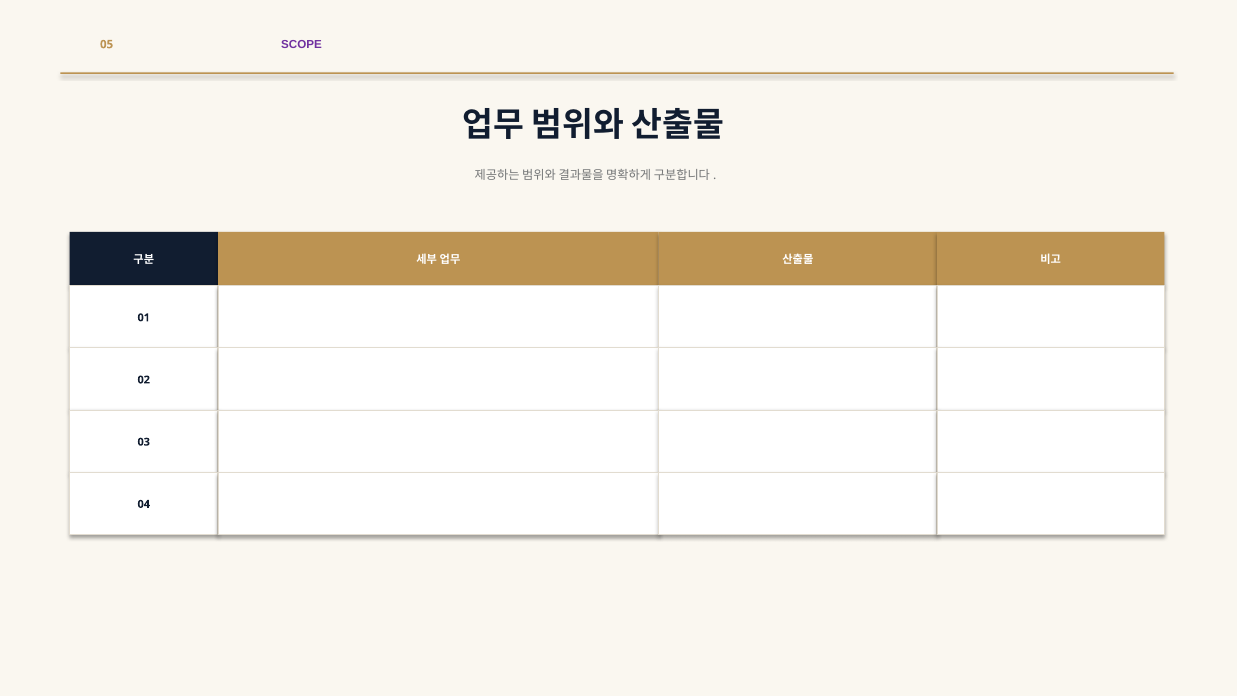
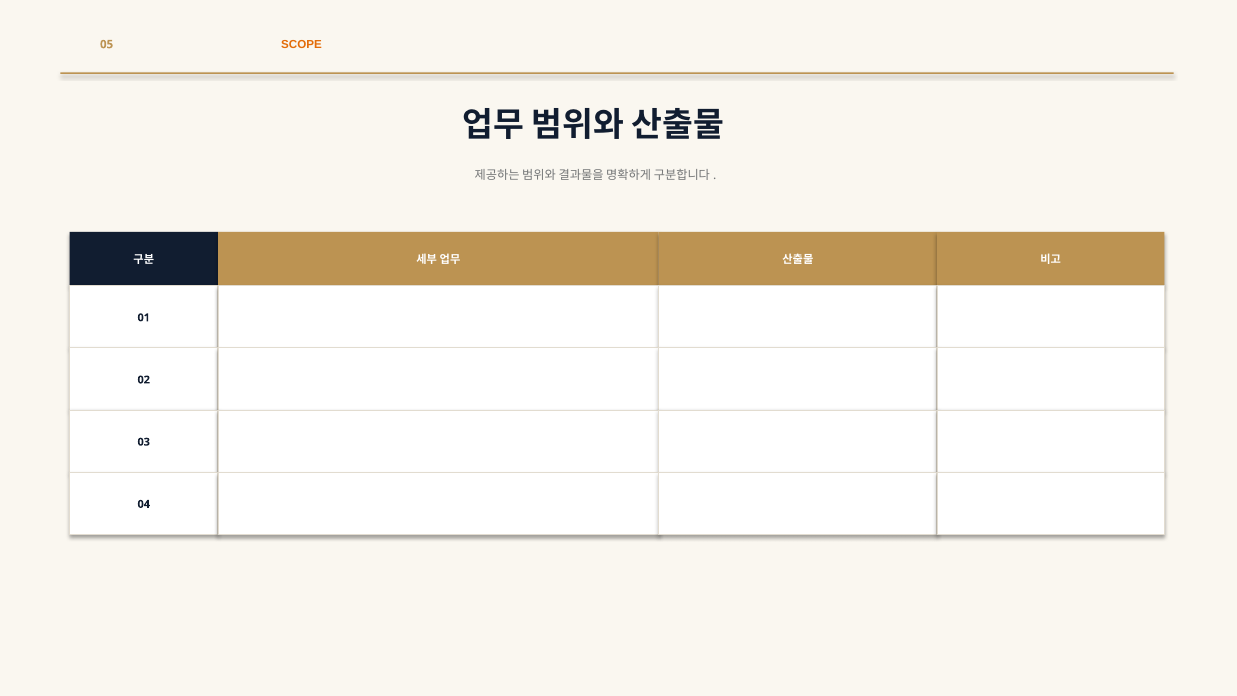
SCOPE colour: purple -> orange
